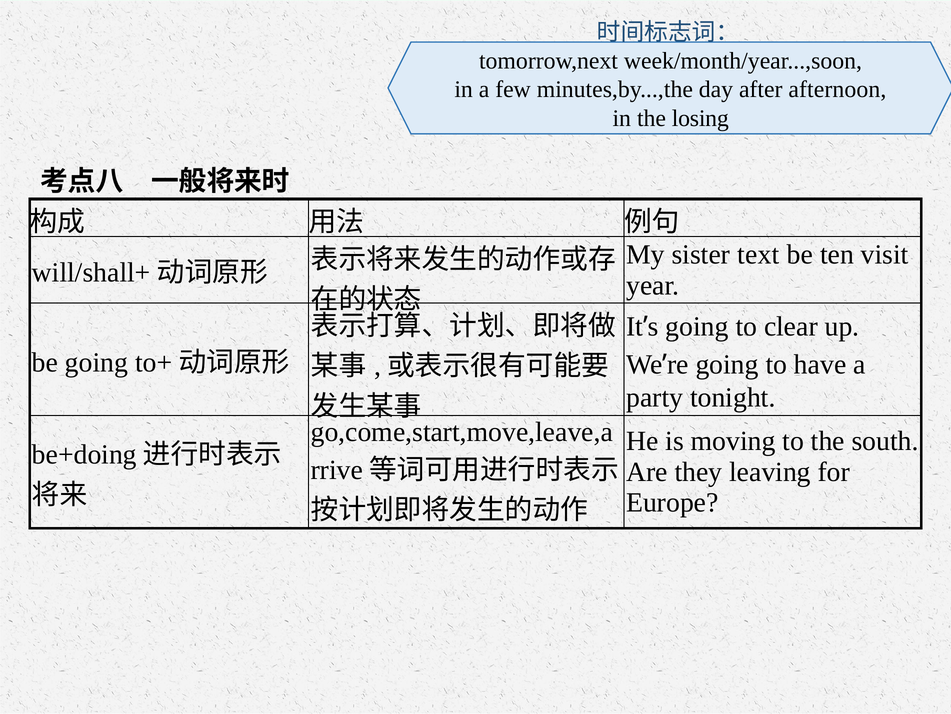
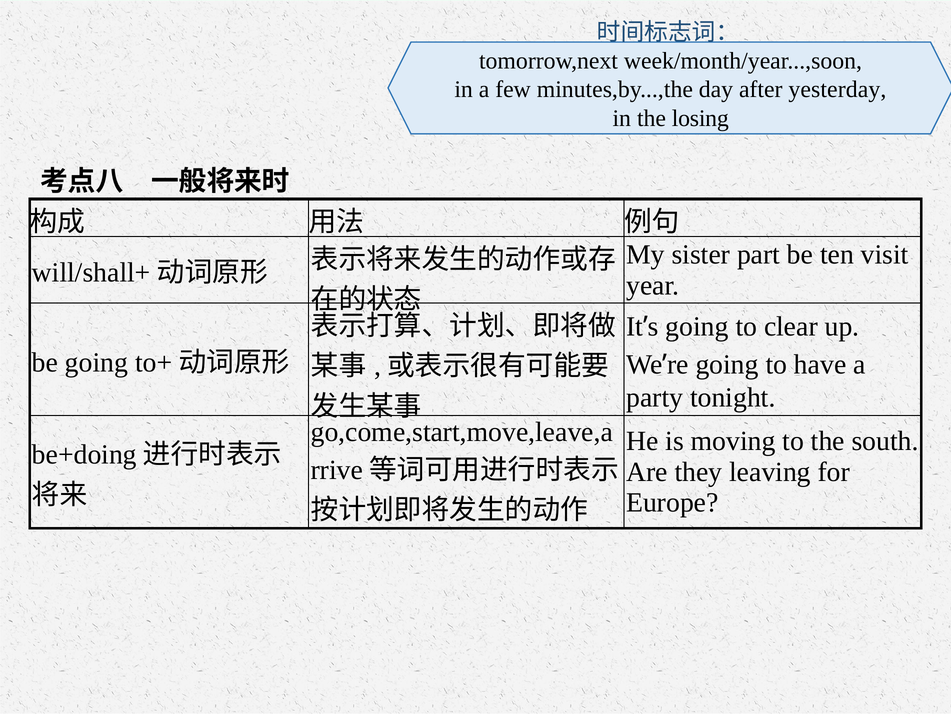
afternoon: afternoon -> yesterday
text: text -> part
